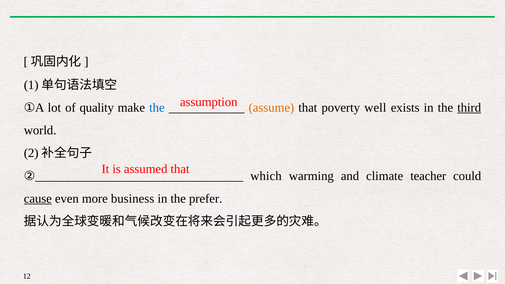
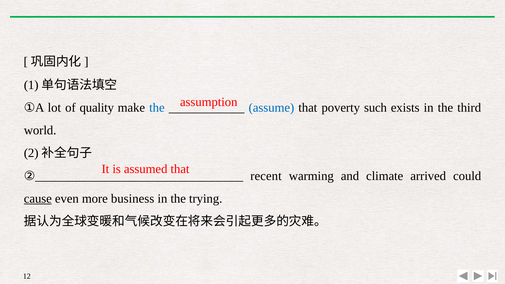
assume colour: orange -> blue
well: well -> such
third underline: present -> none
which: which -> recent
teacher: teacher -> arrived
prefer: prefer -> trying
